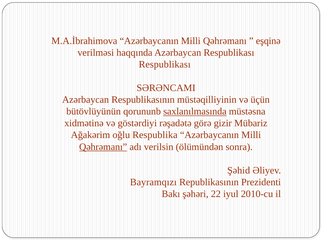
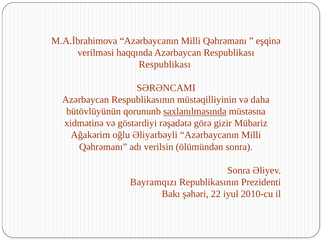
üçün: üçün -> daha
Respublika: Respublika -> Əliyarbəyli
Qəhrəmanı at (103, 147) underline: present -> none
Şəhid at (239, 171): Şəhid -> Sonra
